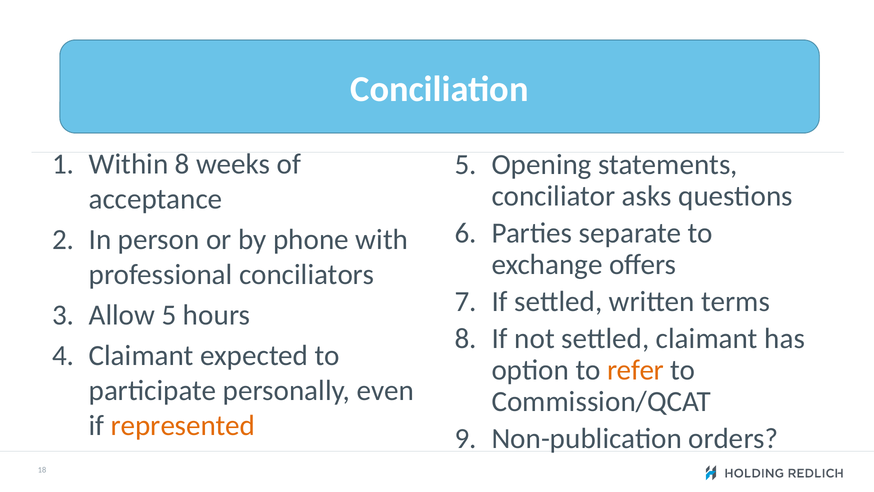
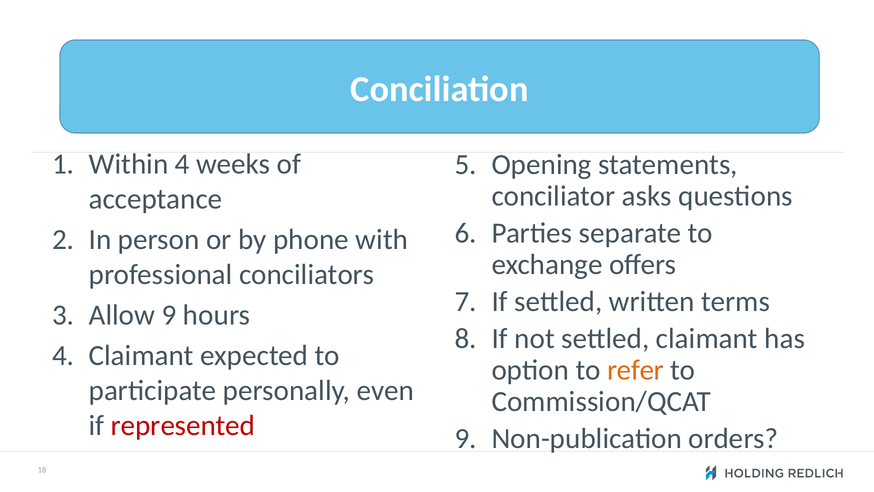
Within 8: 8 -> 4
Allow 5: 5 -> 9
represented colour: orange -> red
